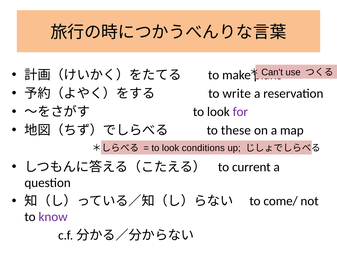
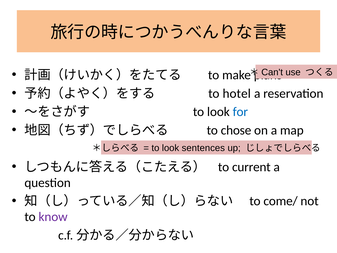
write: write -> hotel
for colour: purple -> blue
these: these -> chose
conditions: conditions -> sentences
